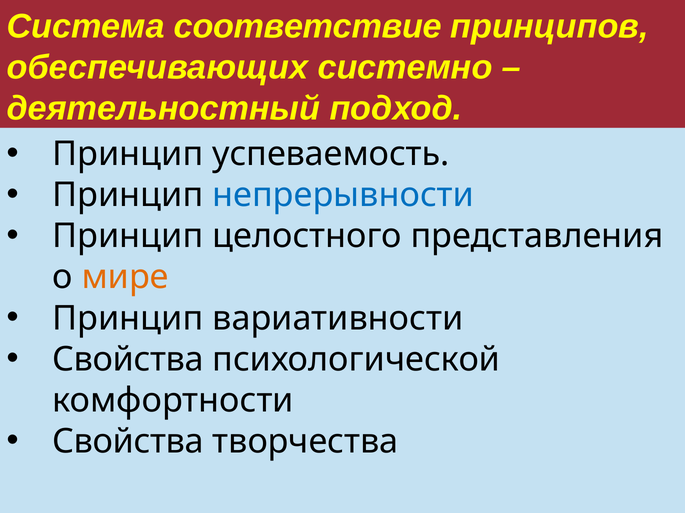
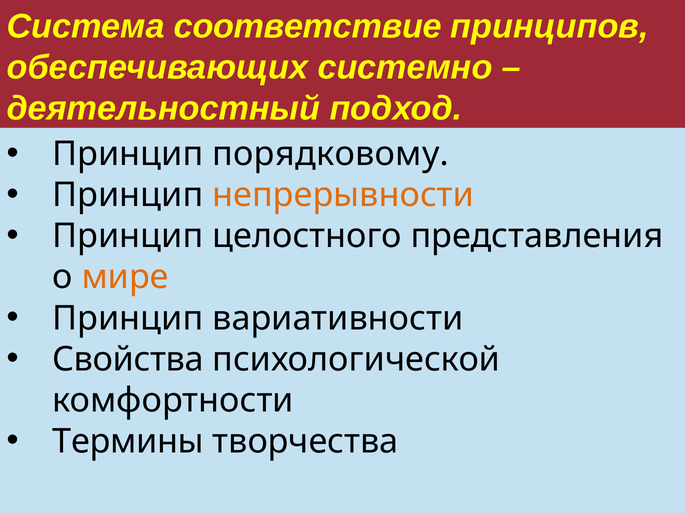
успеваемость: успеваемость -> порядковому
непрерывности colour: blue -> orange
Свойства at (128, 442): Свойства -> Термины
